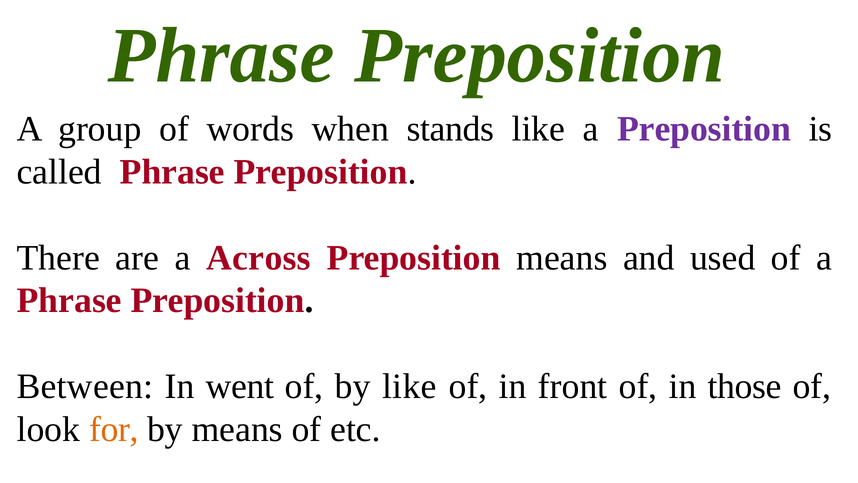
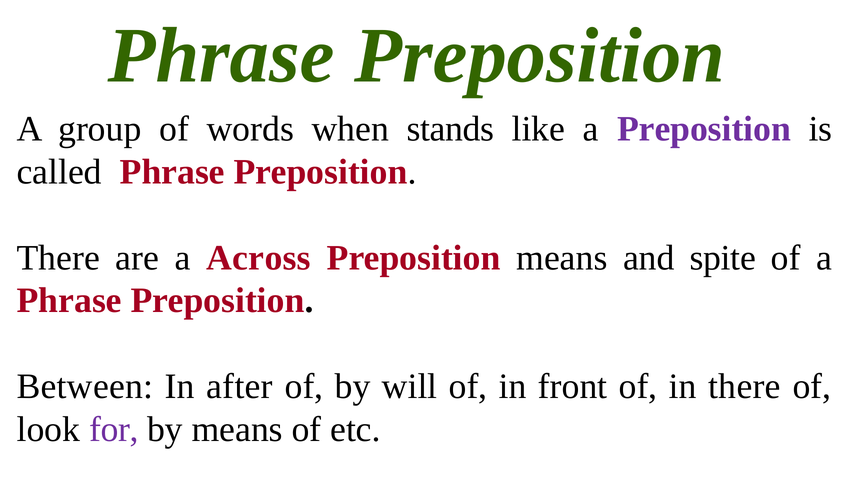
used: used -> spite
went: went -> after
by like: like -> will
in those: those -> there
for colour: orange -> purple
